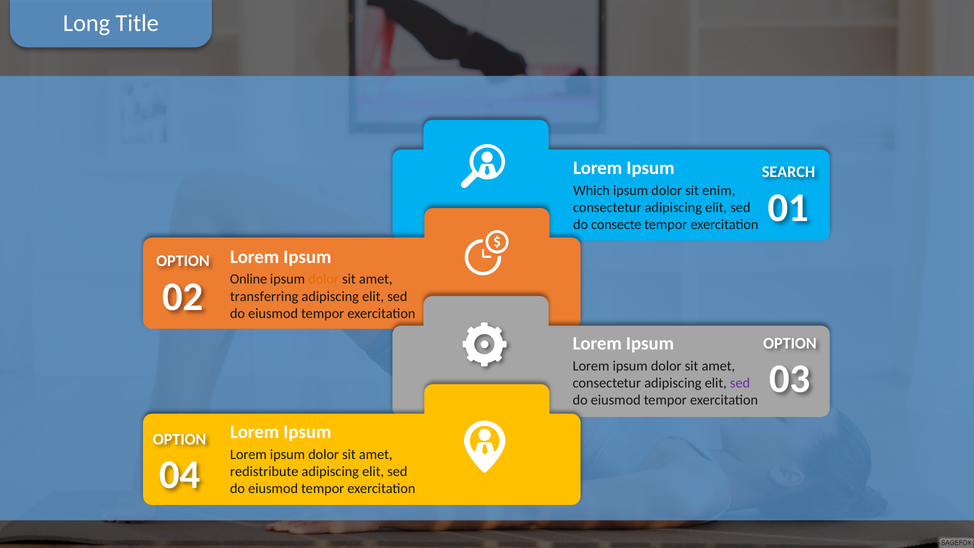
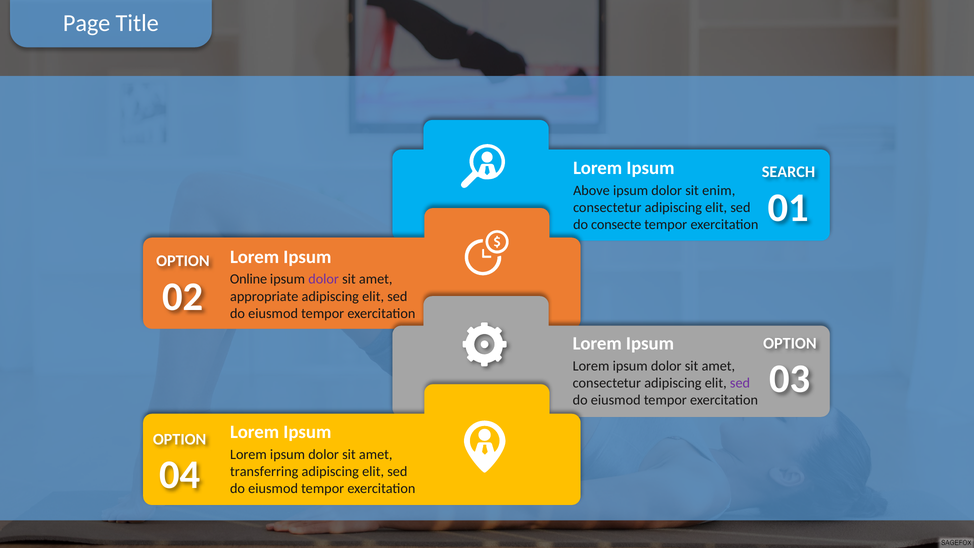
Long: Long -> Page
Which: Which -> Above
dolor at (324, 279) colour: orange -> purple
transferring: transferring -> appropriate
redistribute: redistribute -> transferring
